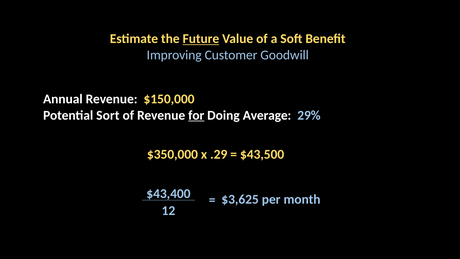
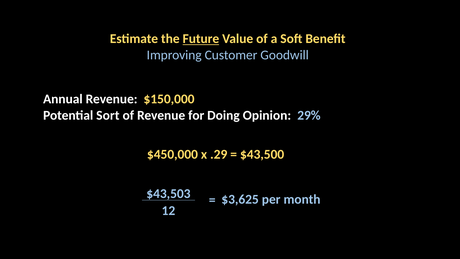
for underline: present -> none
Average: Average -> Opinion
$350,000: $350,000 -> $450,000
$43,400: $43,400 -> $43,503
